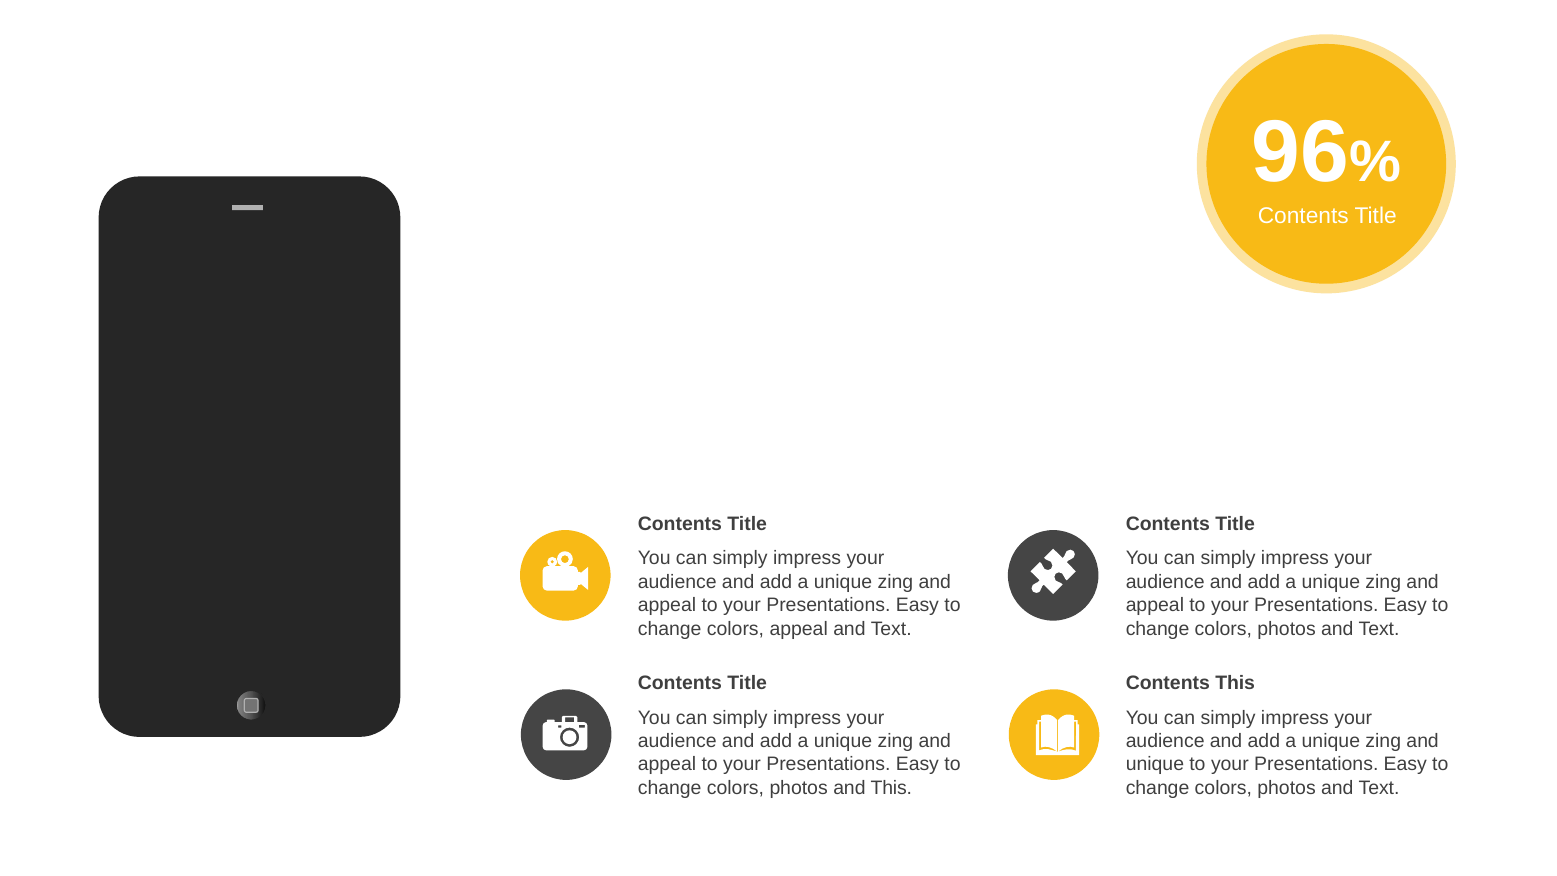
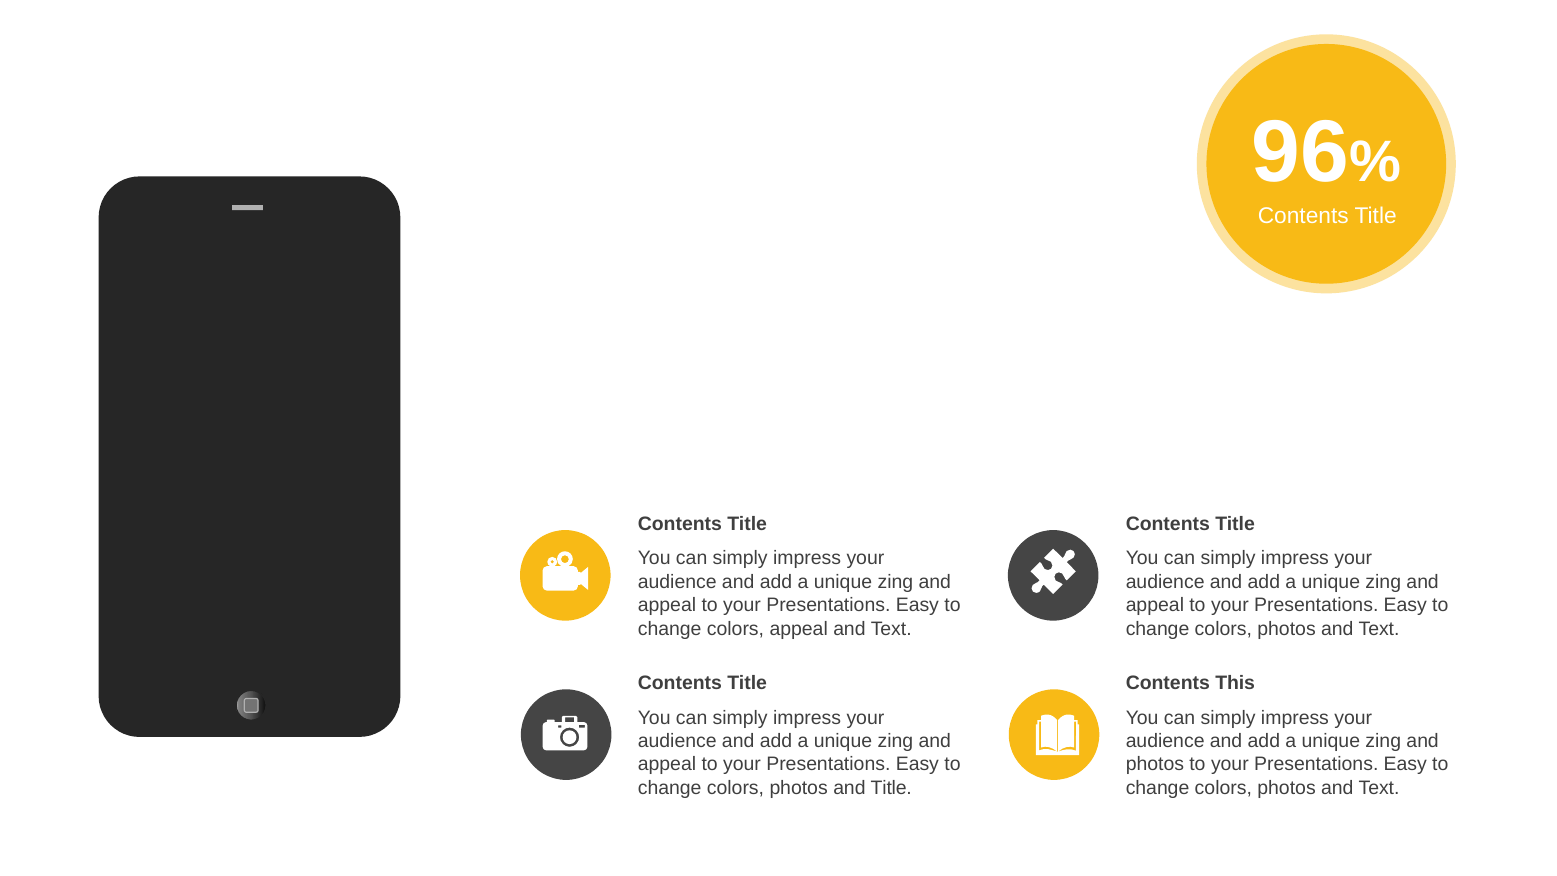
unique at (1155, 764): unique -> photos
and This: This -> Title
